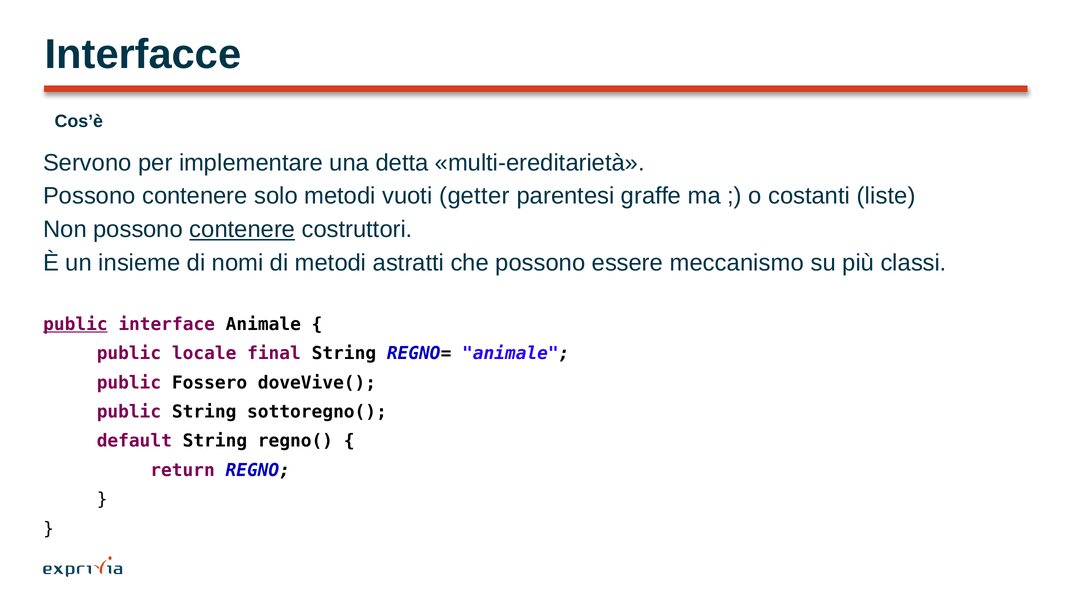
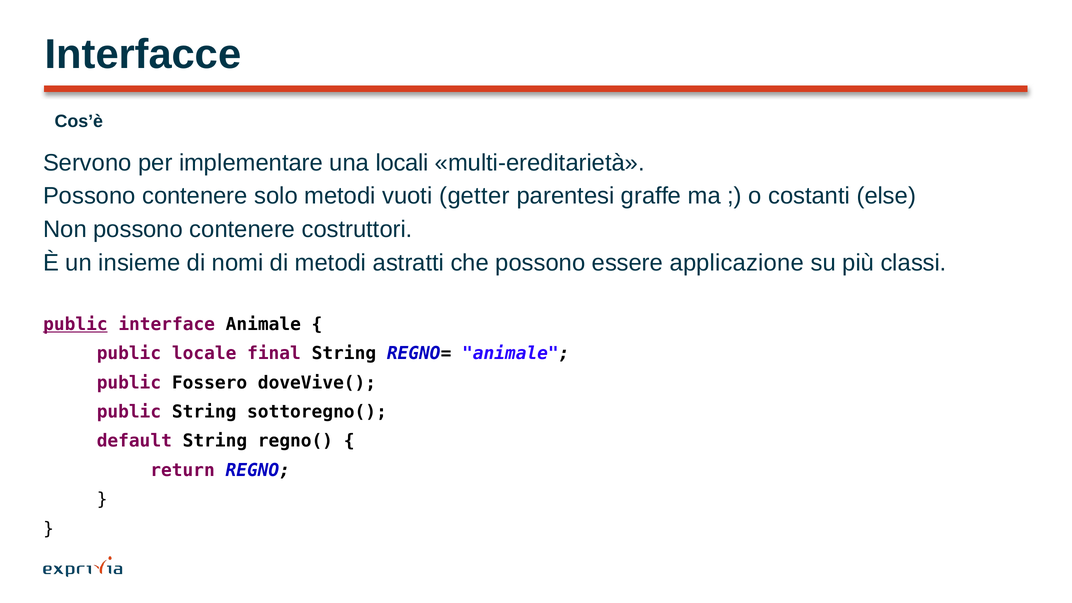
detta: detta -> locali
liste: liste -> else
contenere at (242, 229) underline: present -> none
meccanismo: meccanismo -> applicazione
